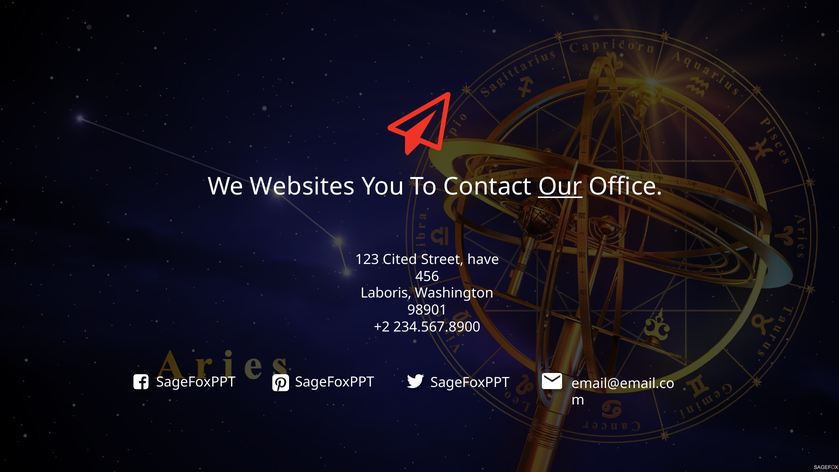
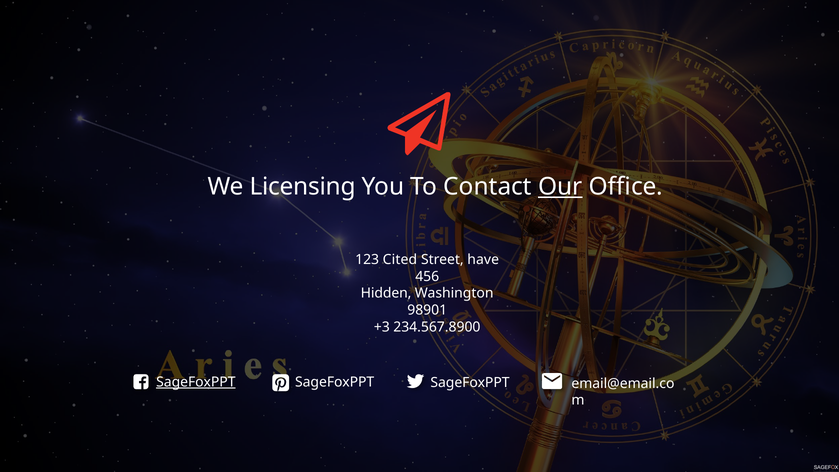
Websites: Websites -> Licensing
Laboris: Laboris -> Hidden
+2: +2 -> +3
SageFoxPPT at (196, 382) underline: none -> present
